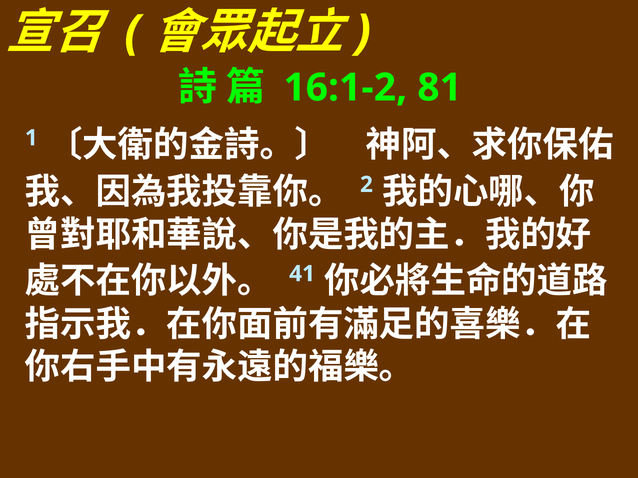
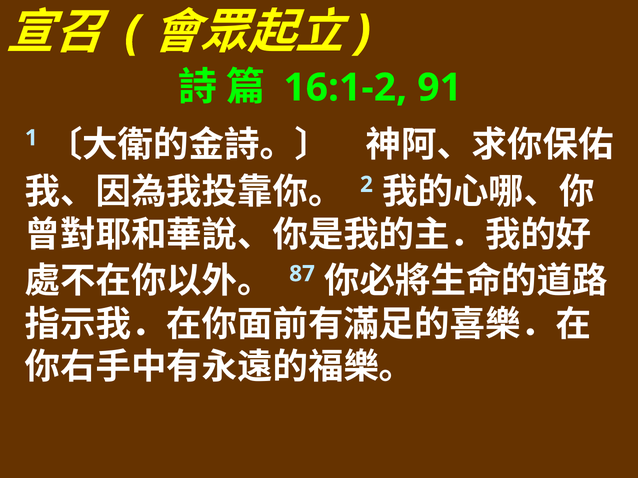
81: 81 -> 91
41: 41 -> 87
